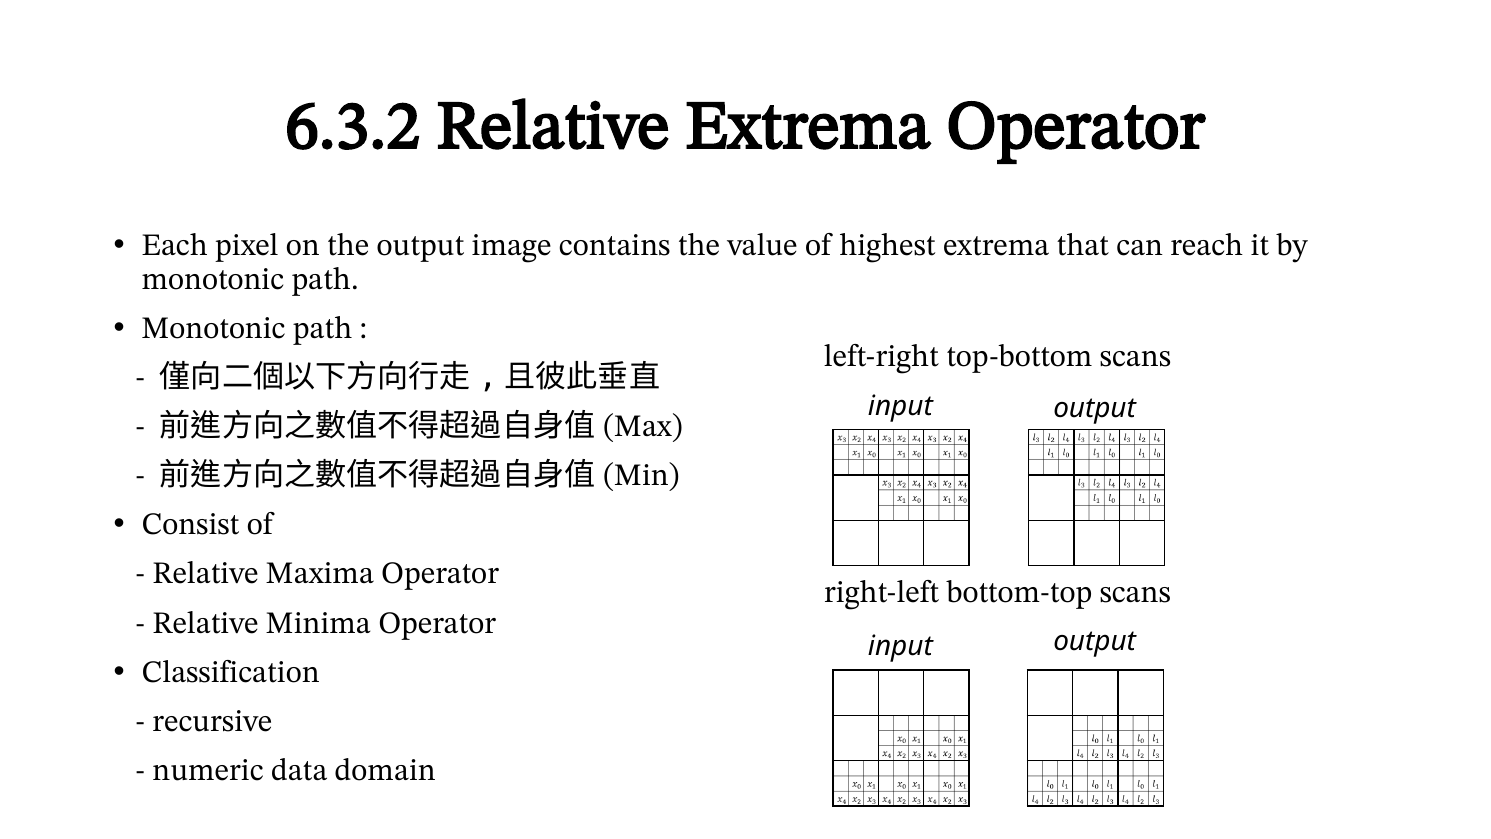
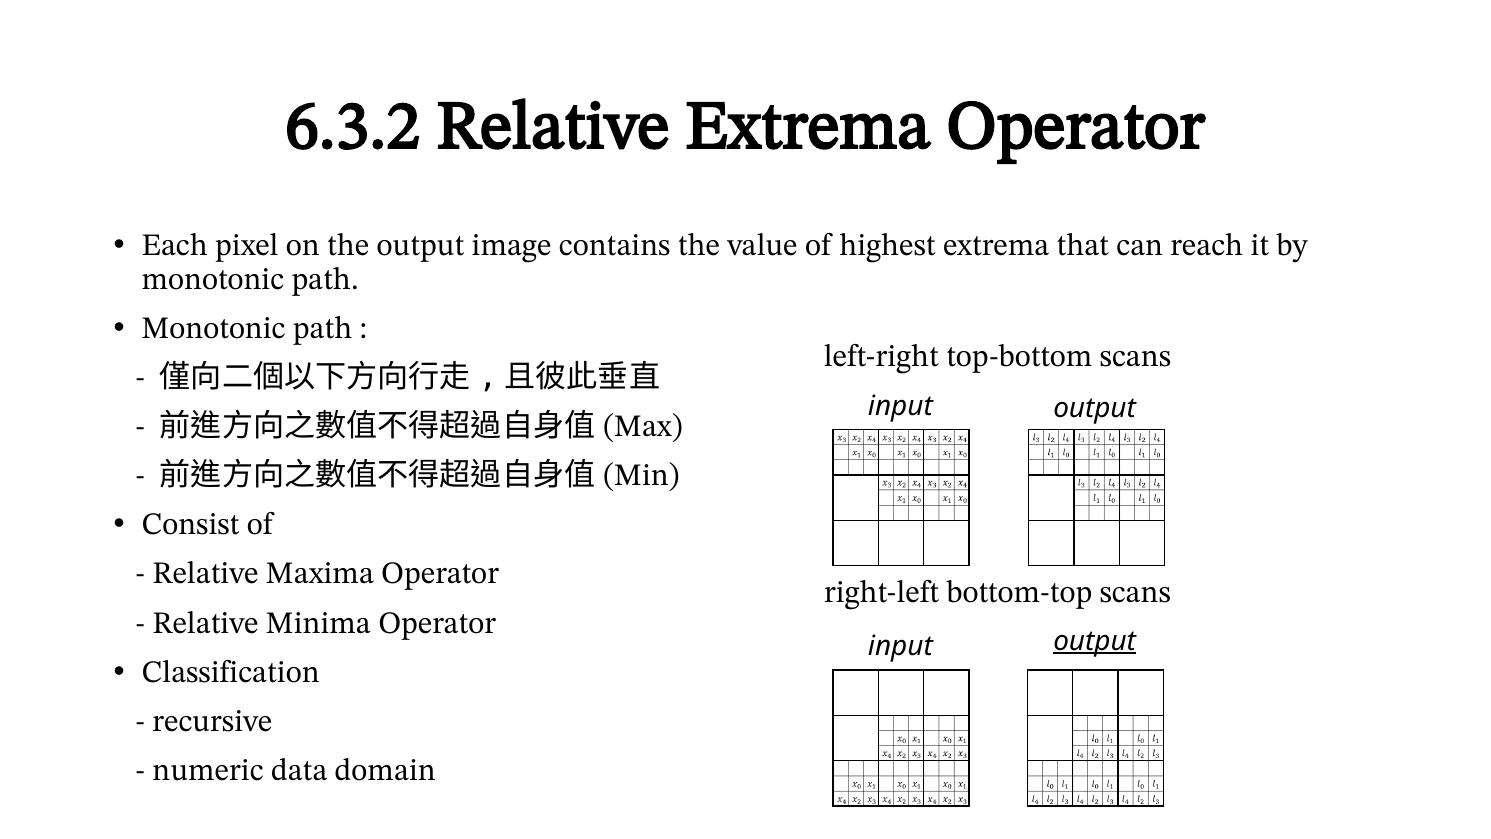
output at (1095, 641) underline: none -> present
